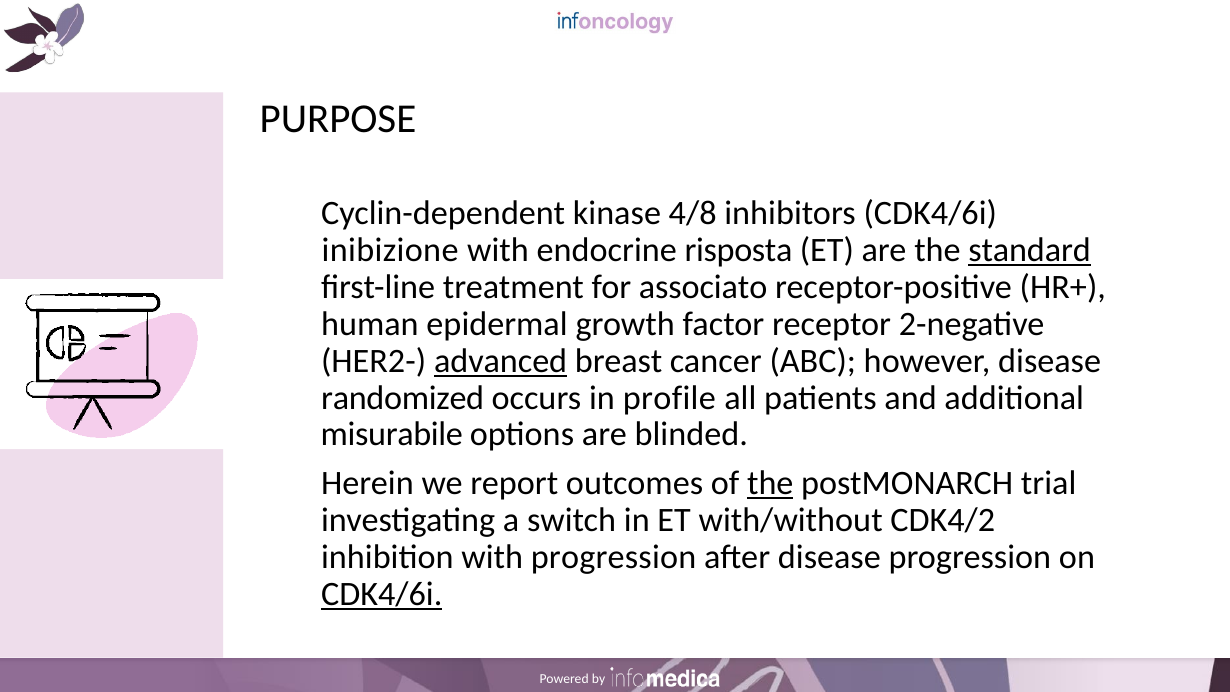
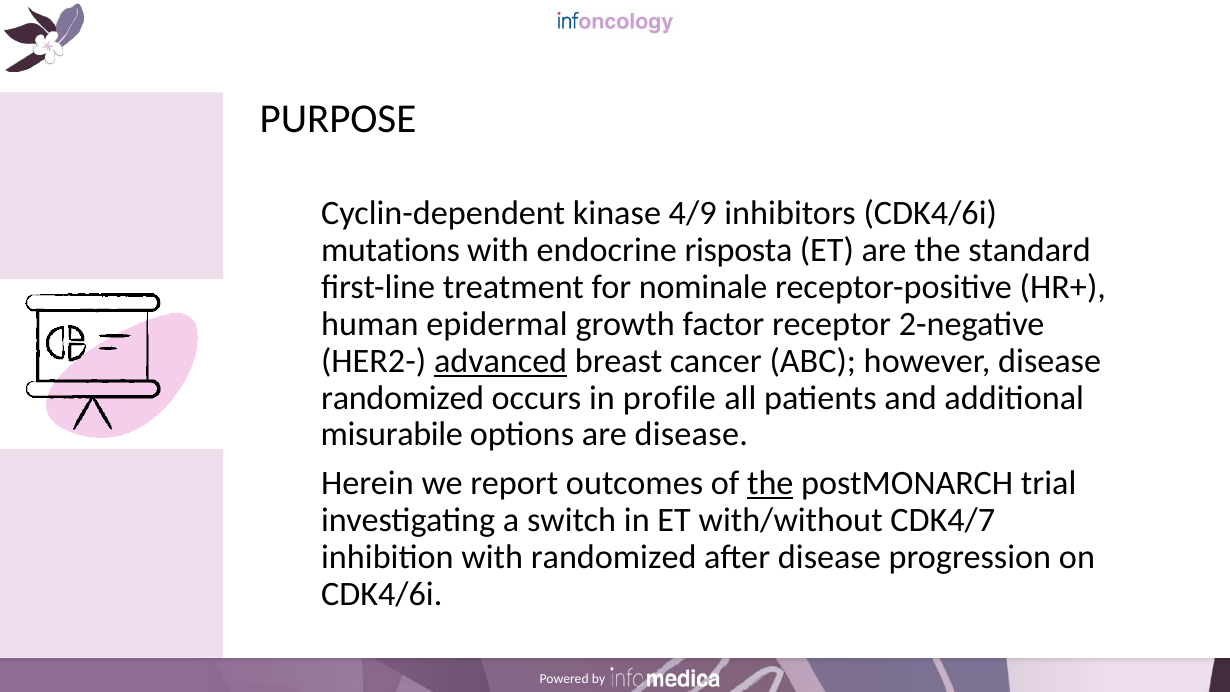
4/8: 4/8 -> 4/9
inibizione: inibizione -> mutations
standard underline: present -> none
associato: associato -> nominale
are blinded: blinded -> disease
CDK4/2: CDK4/2 -> CDK4/7
with progression: progression -> randomized
CDK4/6i at (382, 594) underline: present -> none
